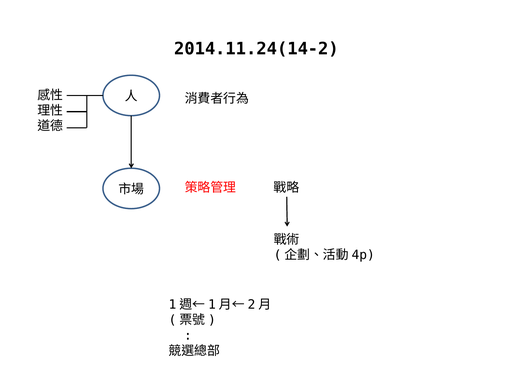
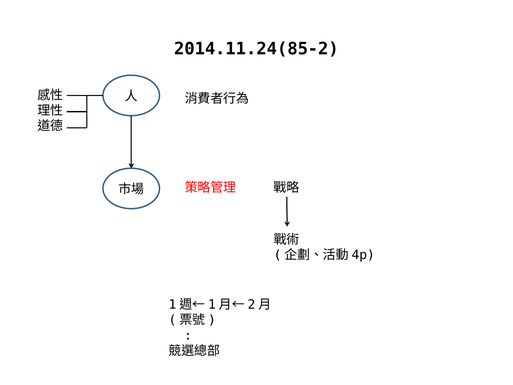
2014.11.24(14-2: 2014.11.24(14-2 -> 2014.11.24(85-2
